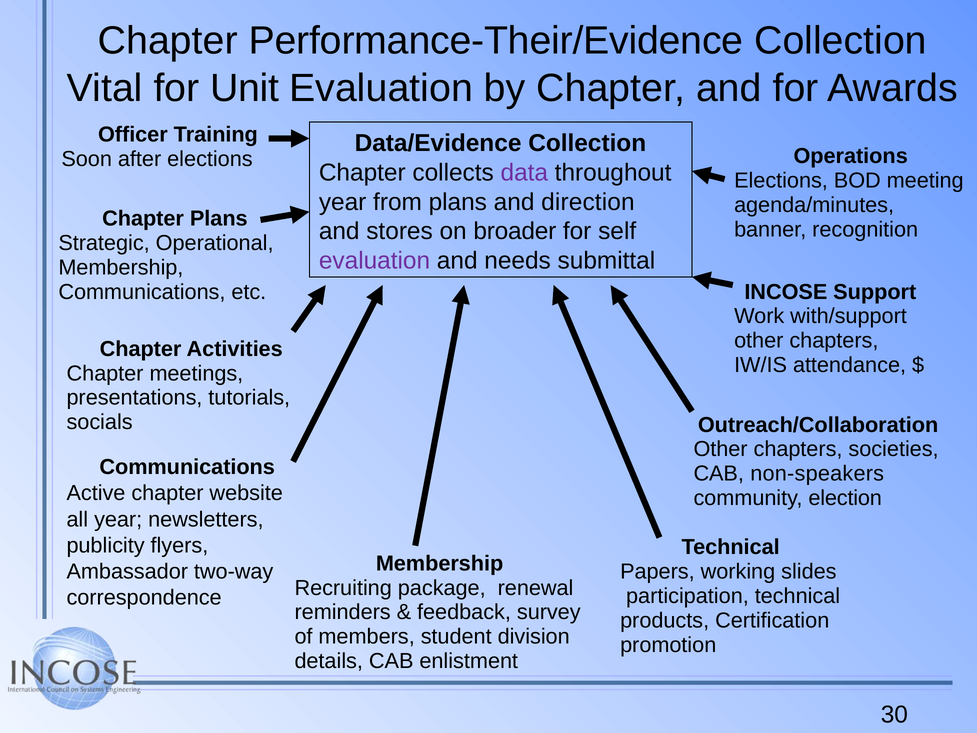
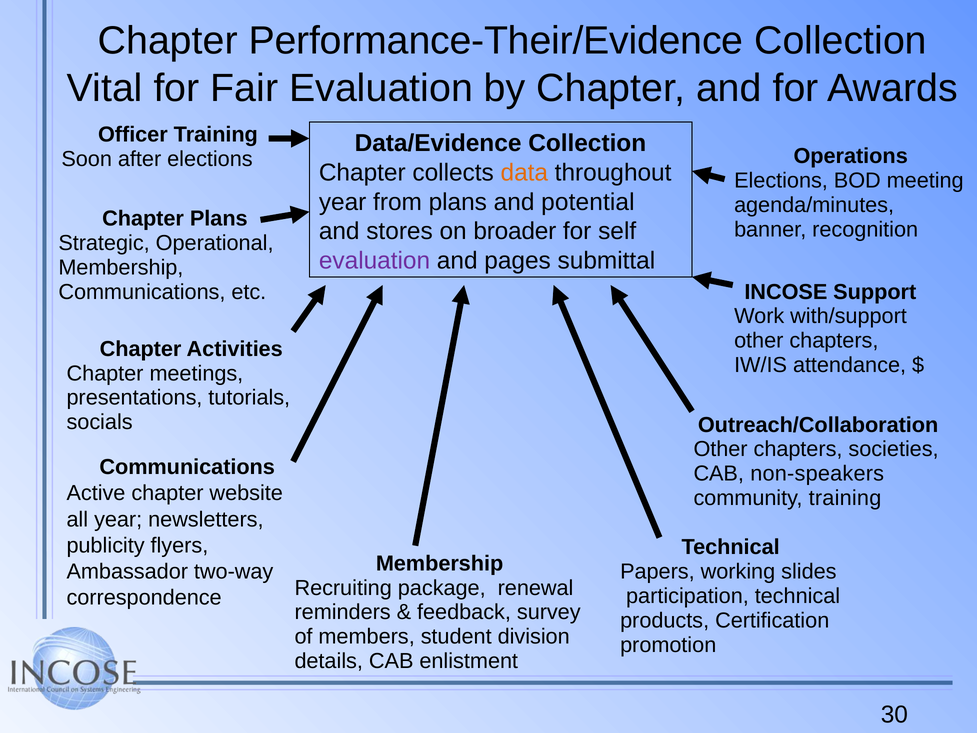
Unit: Unit -> Fair
data colour: purple -> orange
direction: direction -> potential
needs: needs -> pages
community election: election -> training
